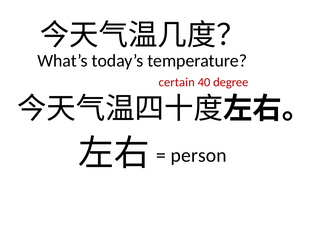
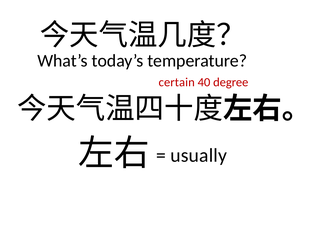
person: person -> usually
